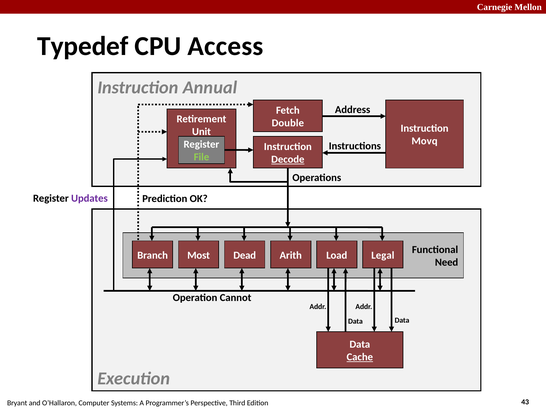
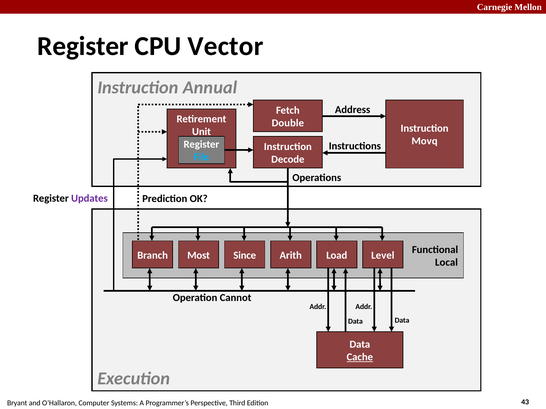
Typedef at (83, 46): Typedef -> Register
Access: Access -> Vector
File colour: light green -> light blue
Decode underline: present -> none
Dead: Dead -> Since
Legal: Legal -> Level
Need: Need -> Local
